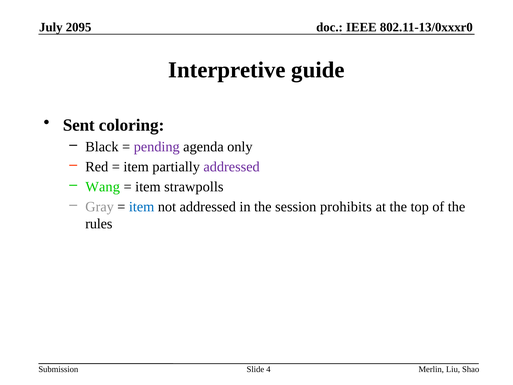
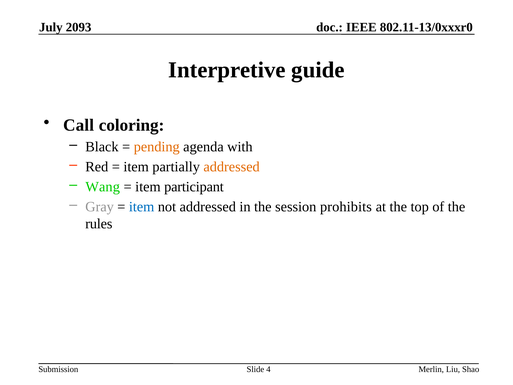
2095: 2095 -> 2093
Sent: Sent -> Call
pending colour: purple -> orange
only: only -> with
addressed at (232, 167) colour: purple -> orange
strawpolls: strawpolls -> participant
